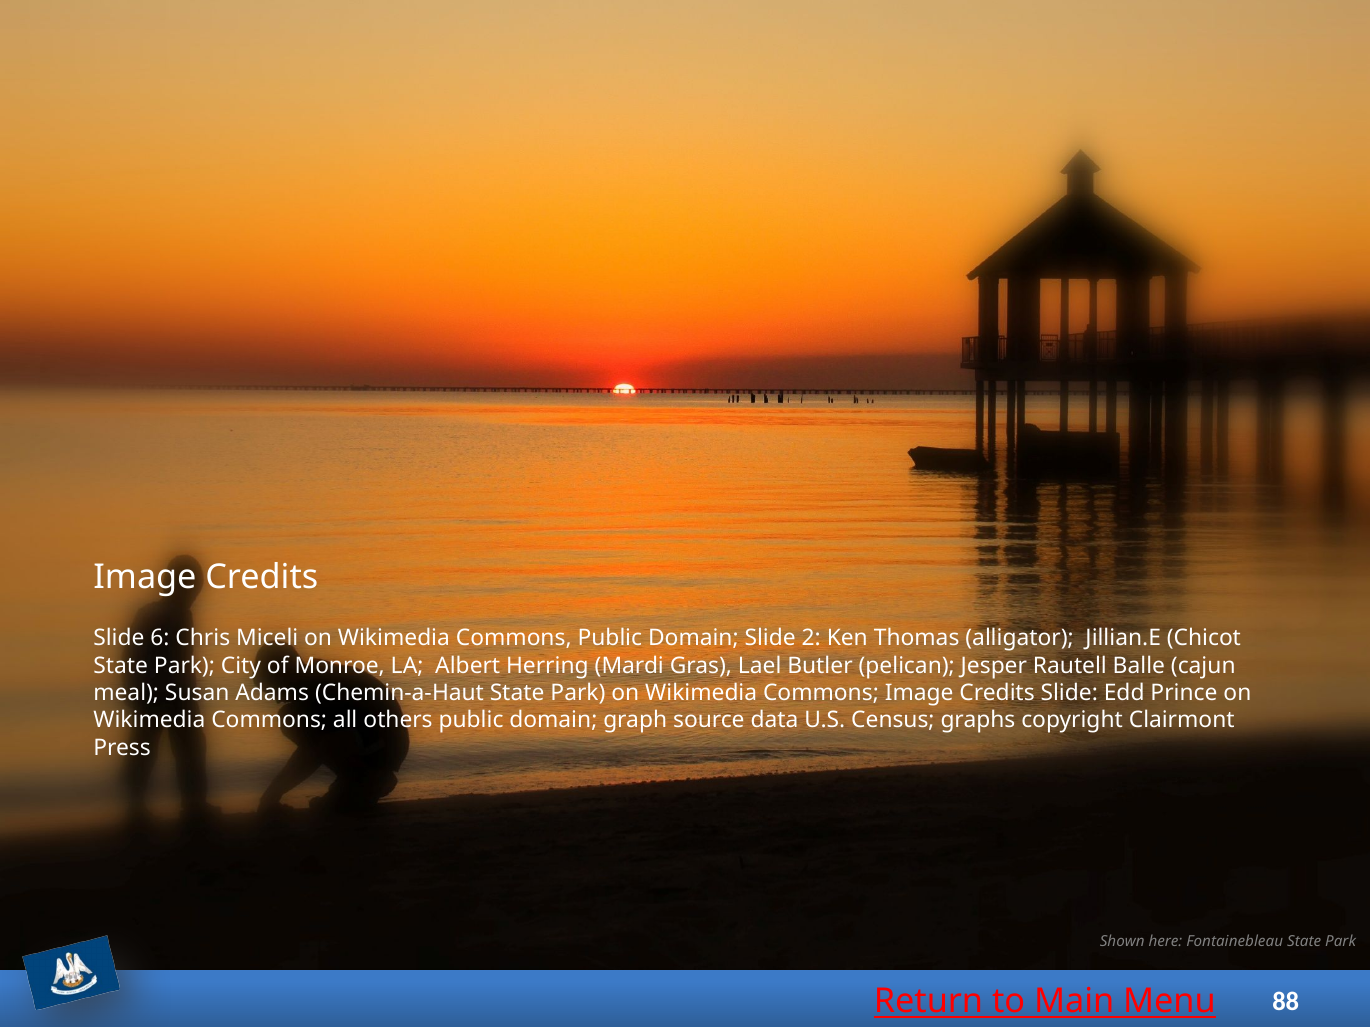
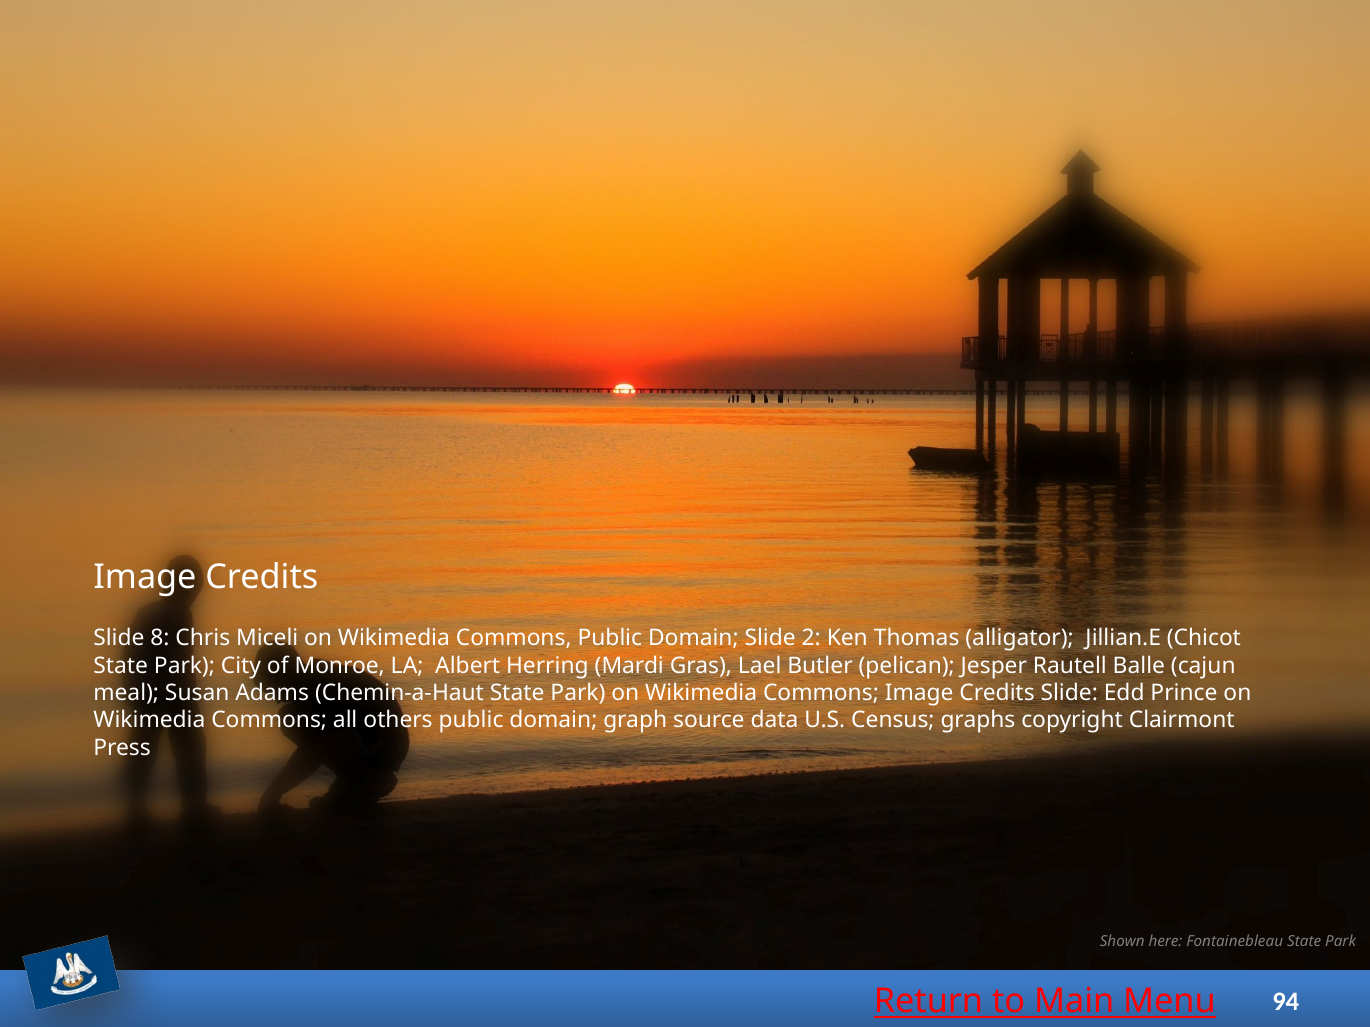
6: 6 -> 8
88: 88 -> 94
